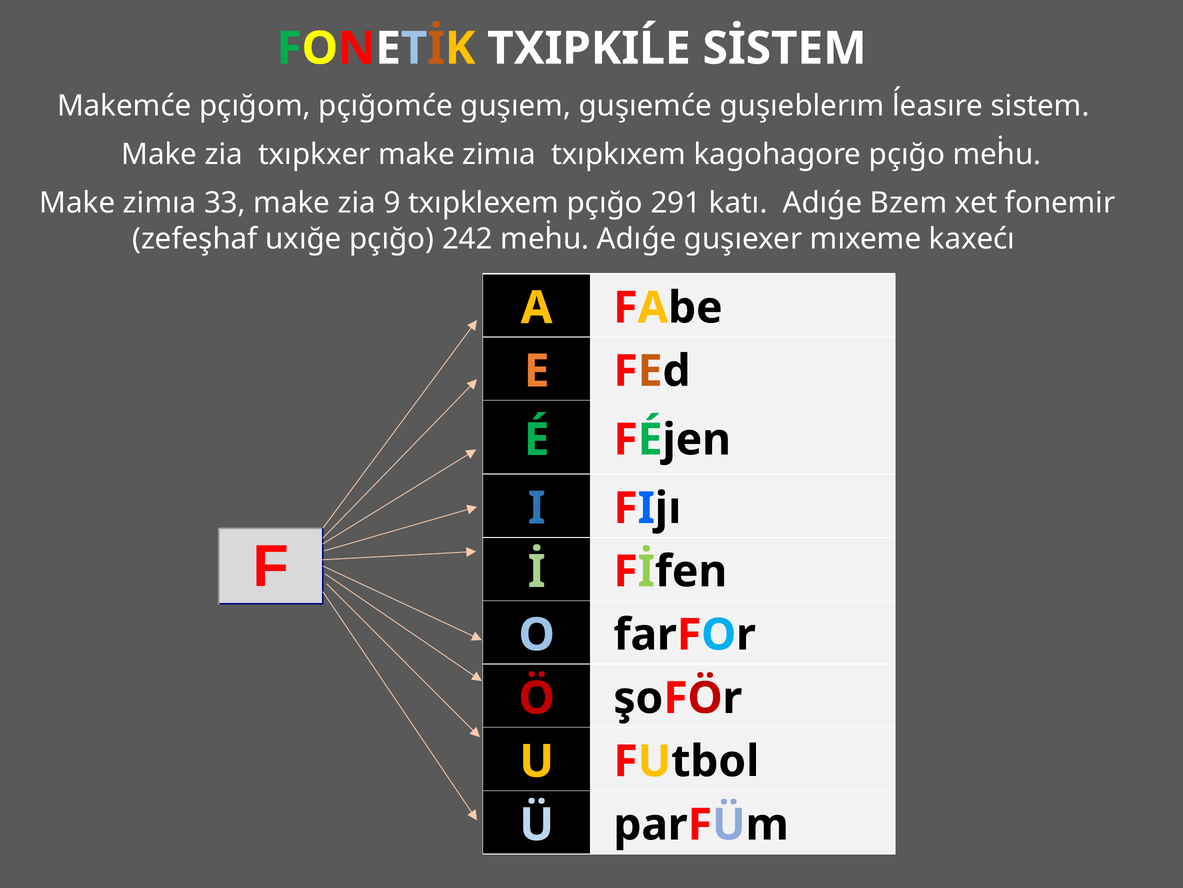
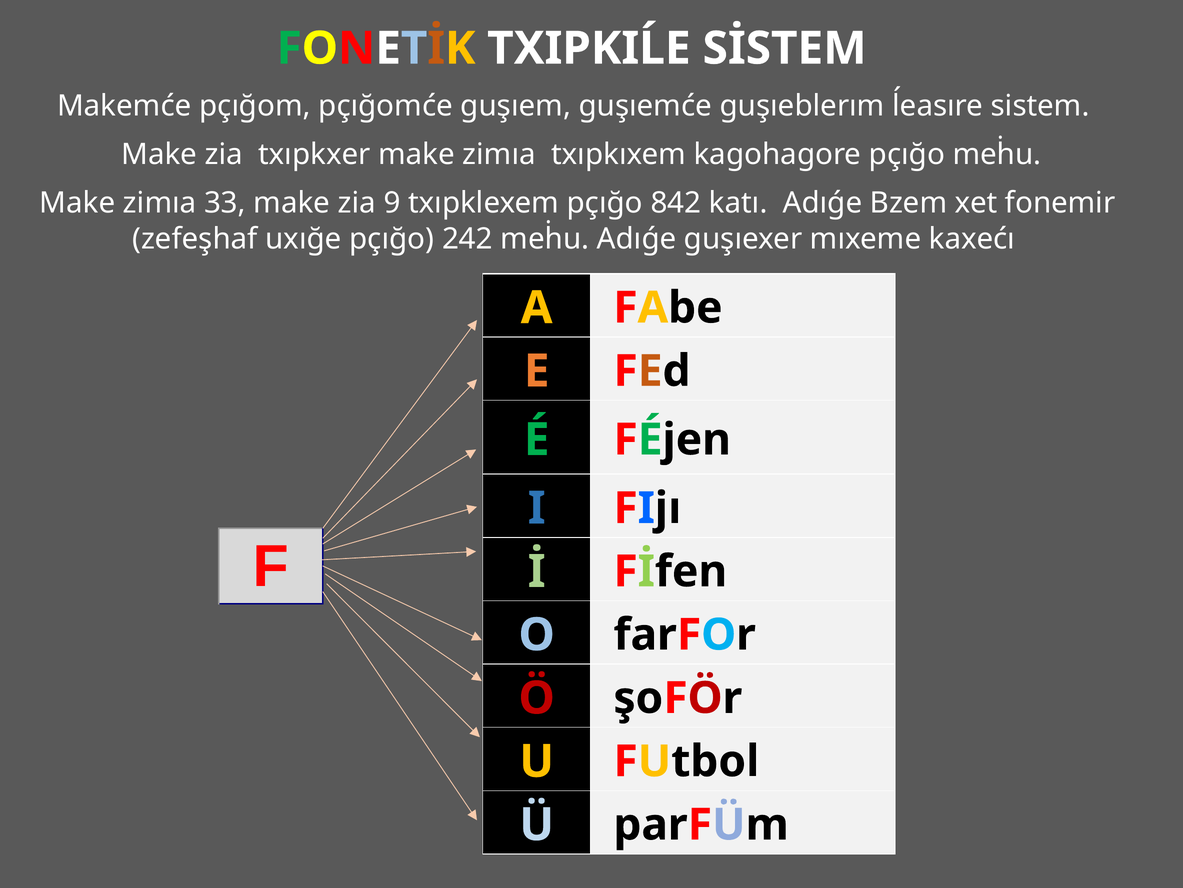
291: 291 -> 842
